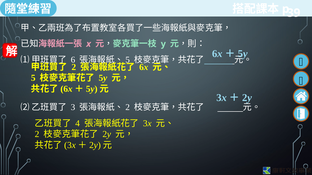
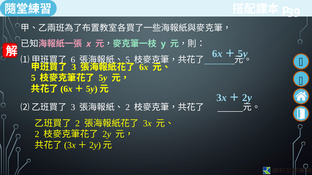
2 at (74, 67): 2 -> 3
4 at (78, 124): 4 -> 2
